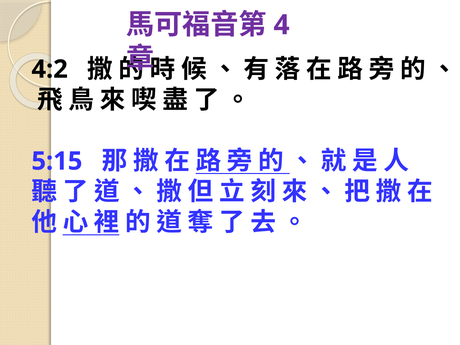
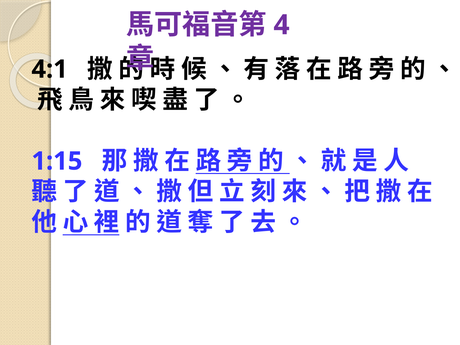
4:2: 4:2 -> 4:1
5:15: 5:15 -> 1:15
